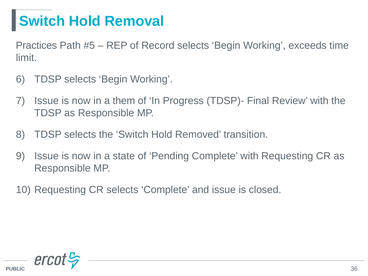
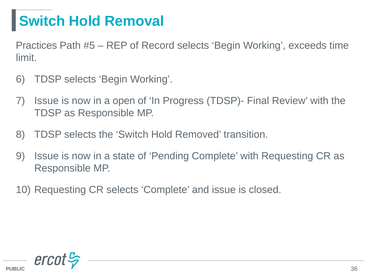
them: them -> open
